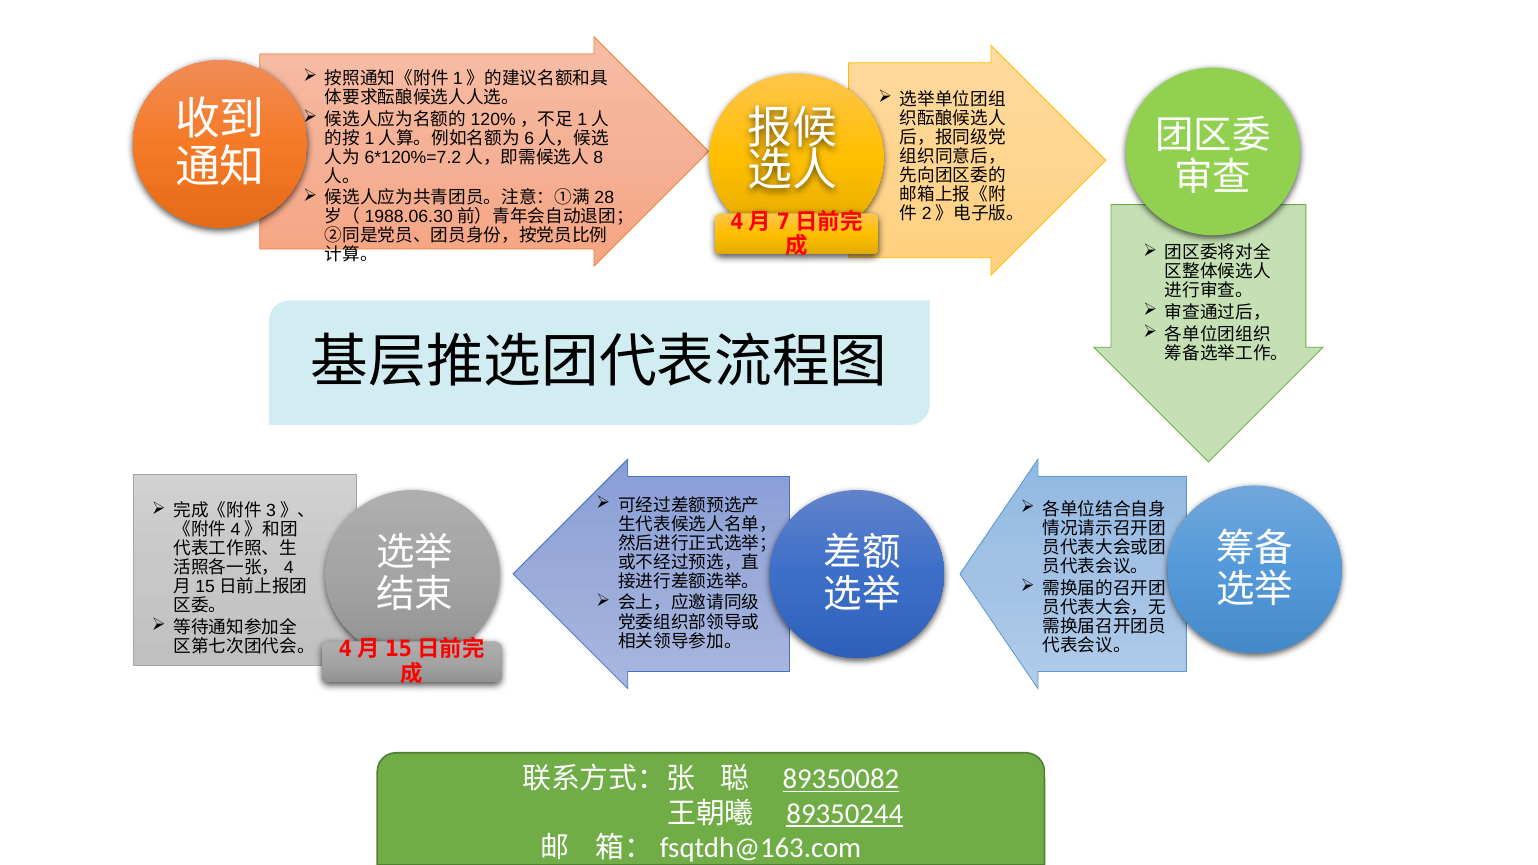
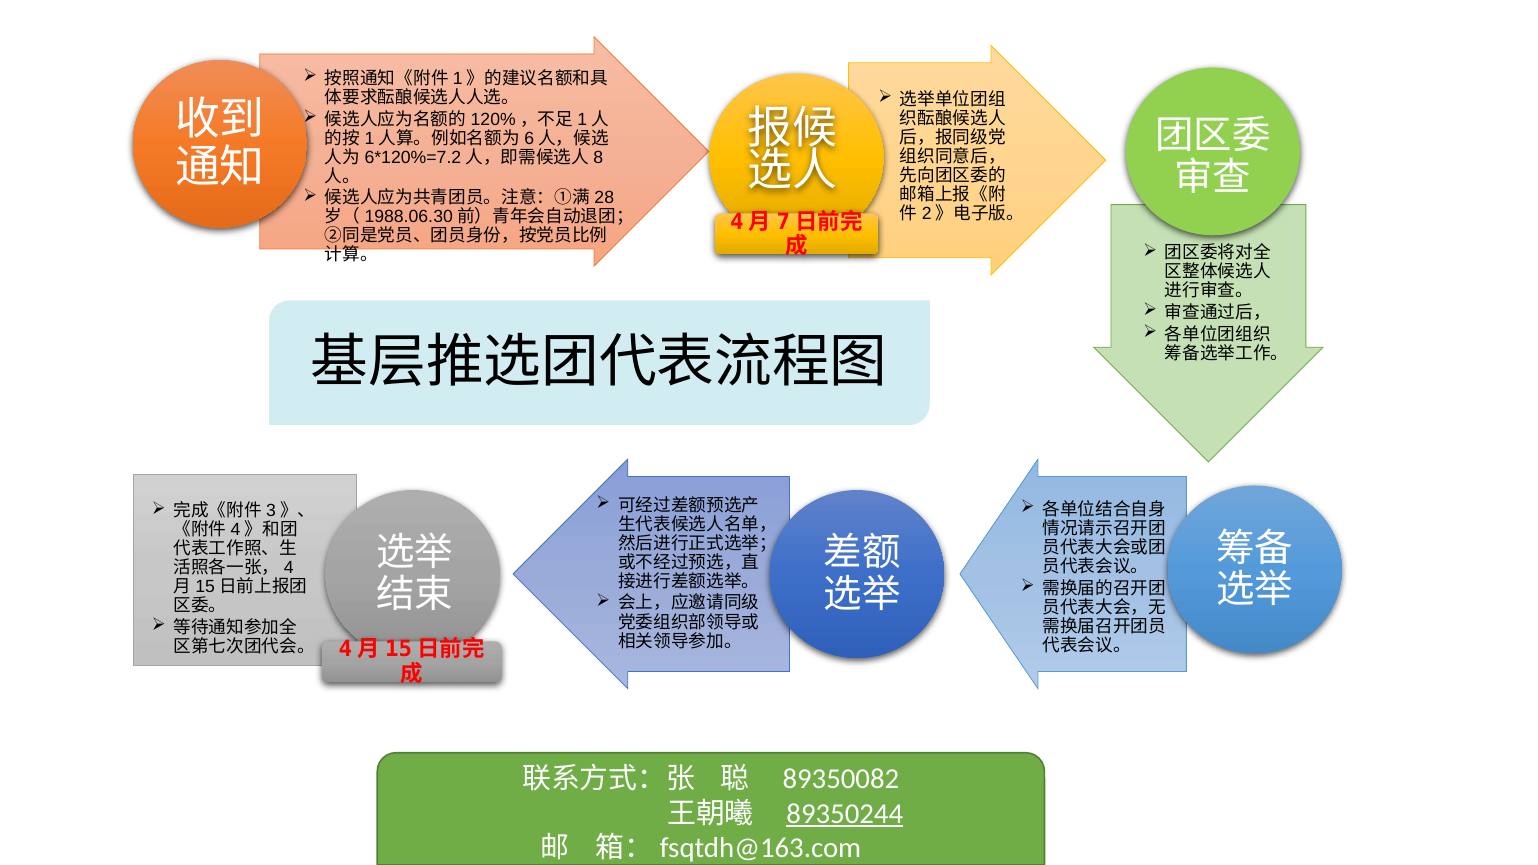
89350082 underline: present -> none
